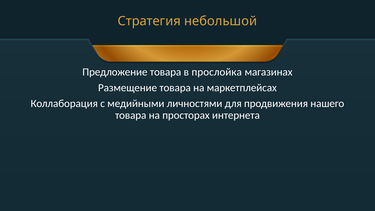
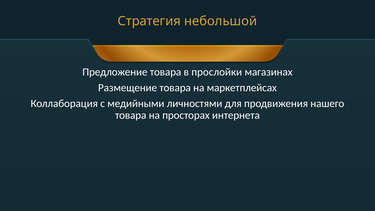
прослойка: прослойка -> прослойки
